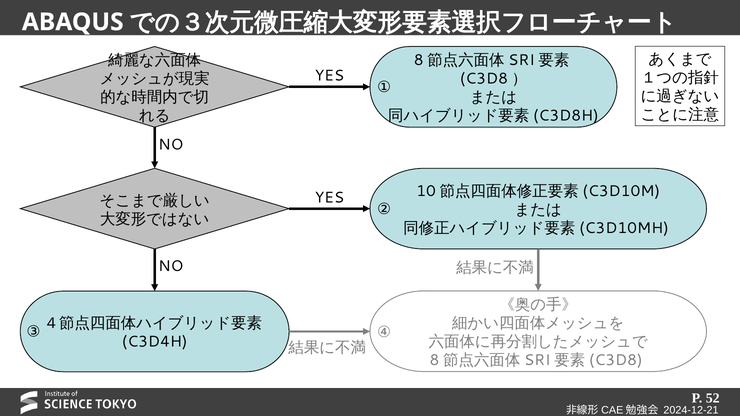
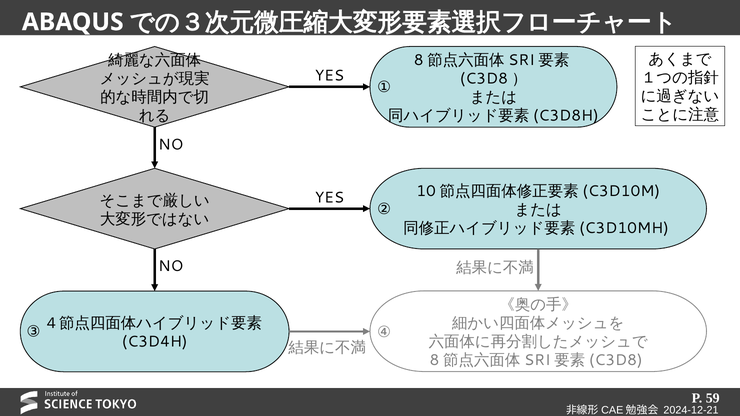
52: 52 -> 59
